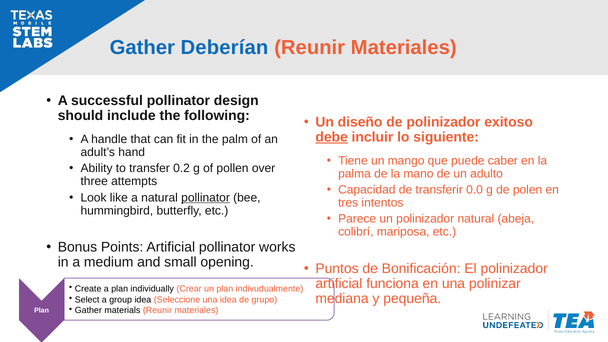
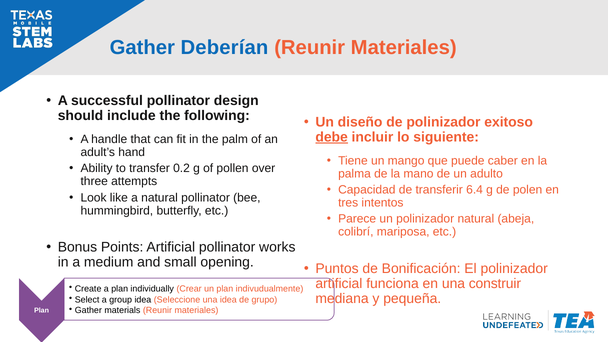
0.0: 0.0 -> 6.4
pollinator at (206, 198) underline: present -> none
polinizar: polinizar -> construir
